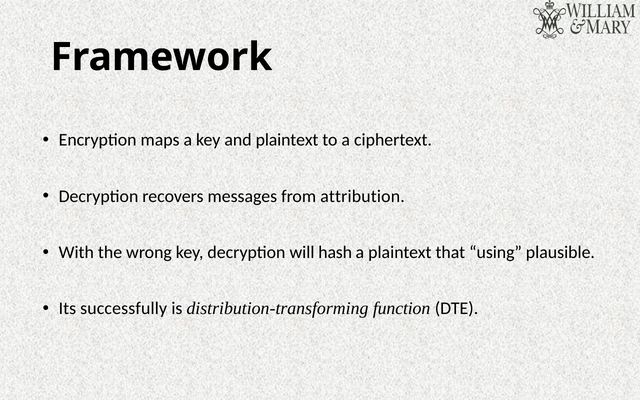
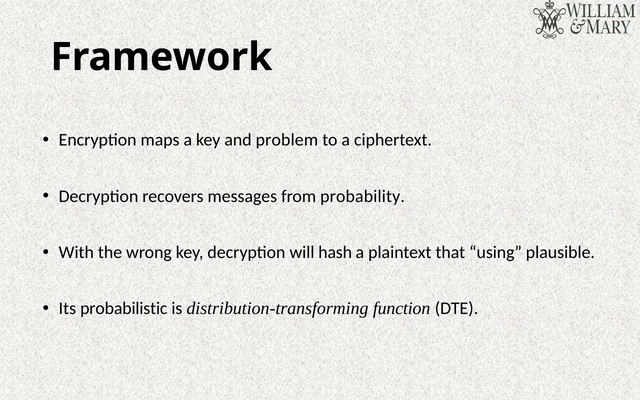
and plaintext: plaintext -> problem
attribution: attribution -> probability
successfully: successfully -> probabilistic
